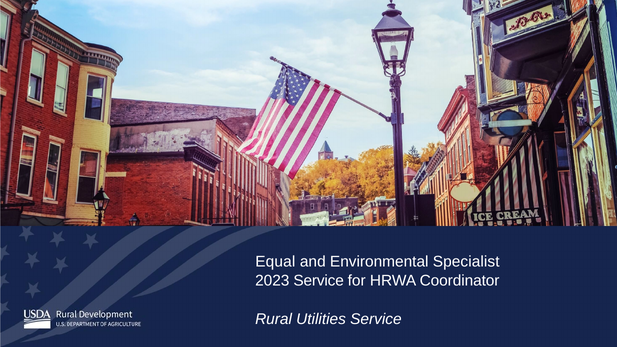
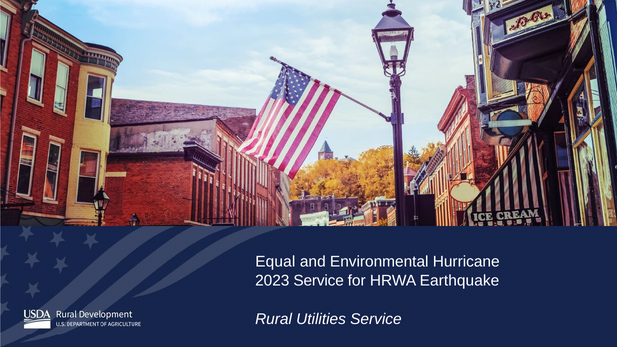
Specialist: Specialist -> Hurricane
Coordinator: Coordinator -> Earthquake
